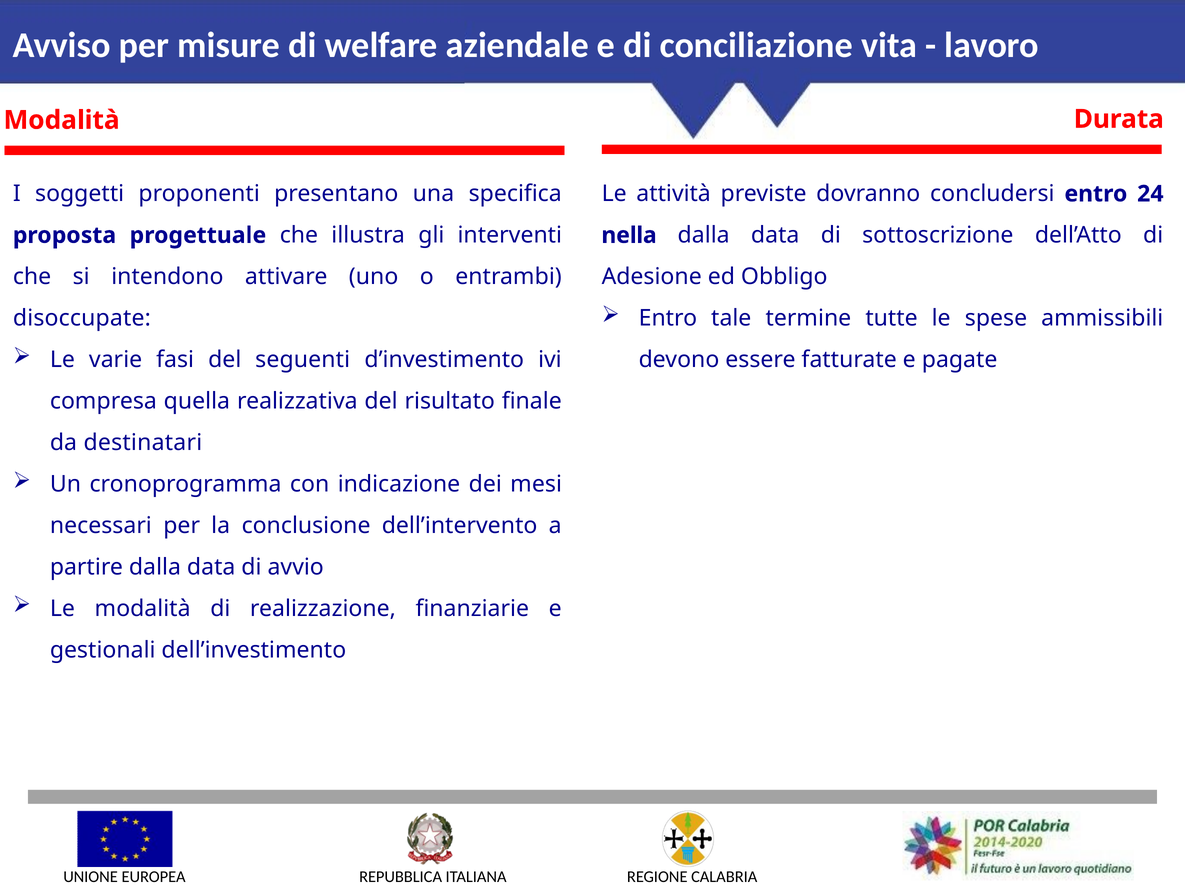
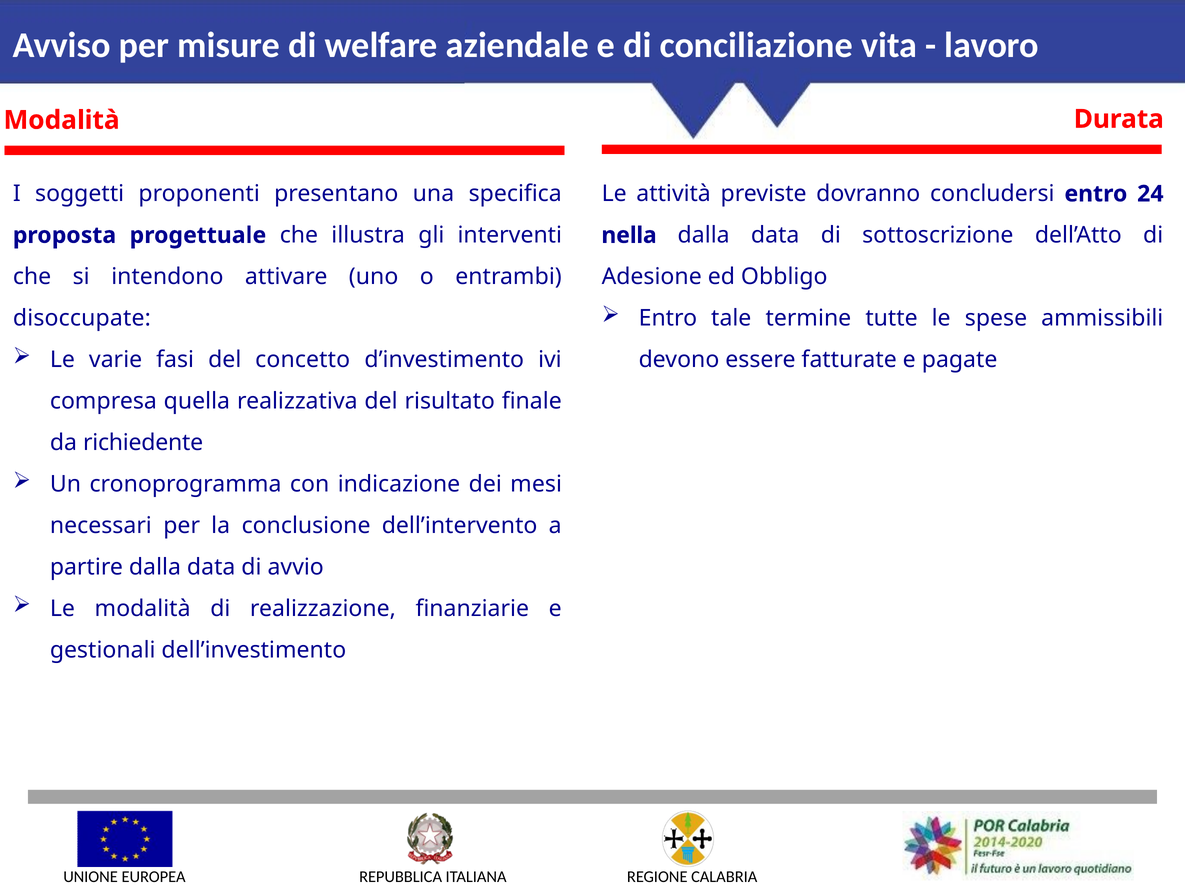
seguenti: seguenti -> concetto
destinatari: destinatari -> richiedente
